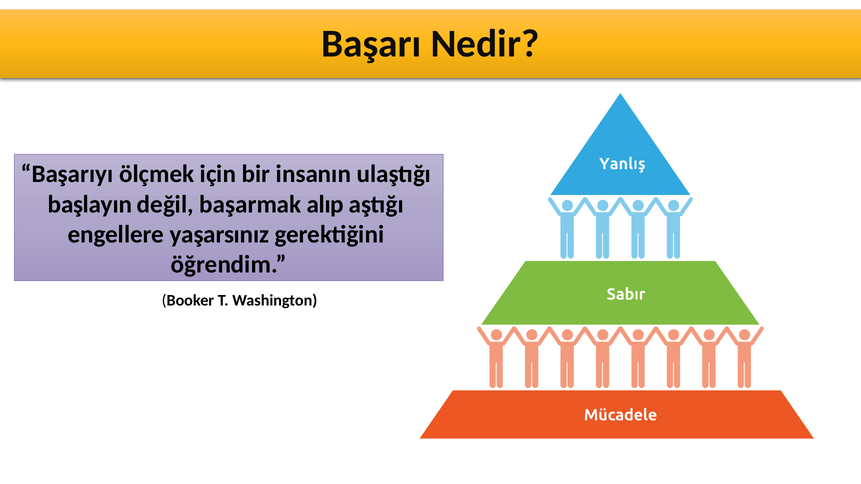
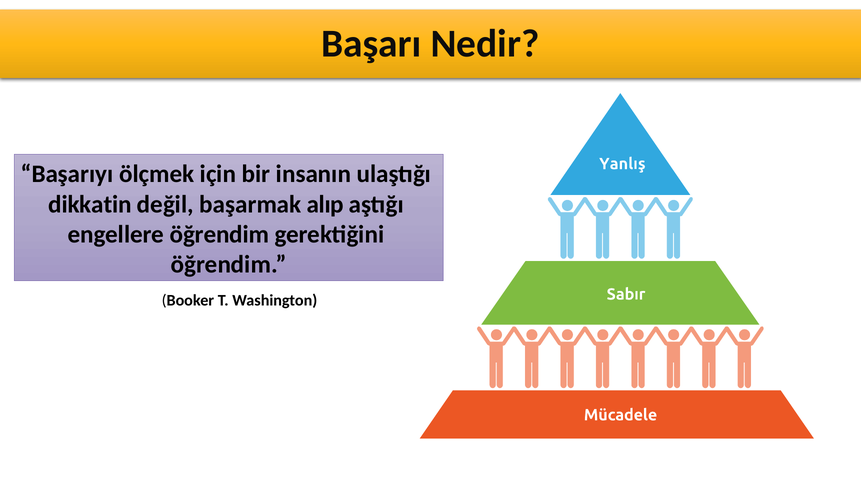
başlayın: başlayın -> dikkatin
engellere yaşarsınız: yaşarsınız -> öğrendim
